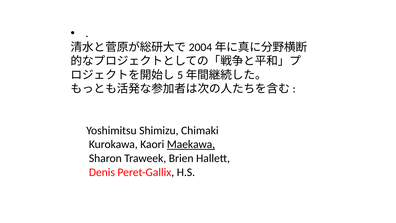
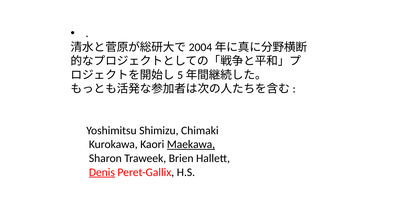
Denis underline: none -> present
